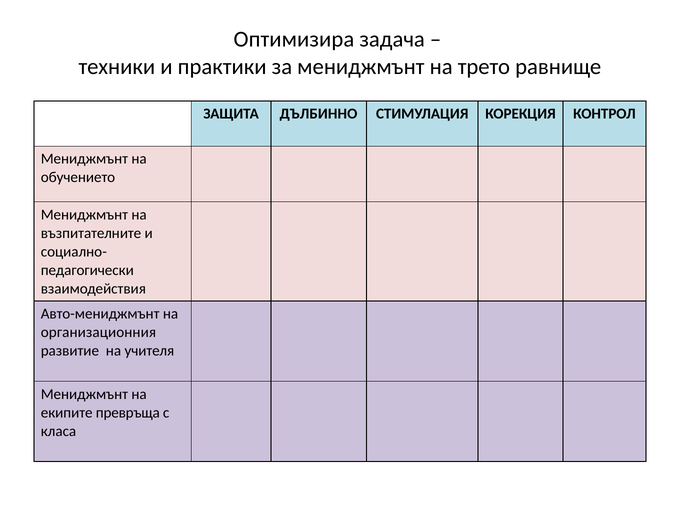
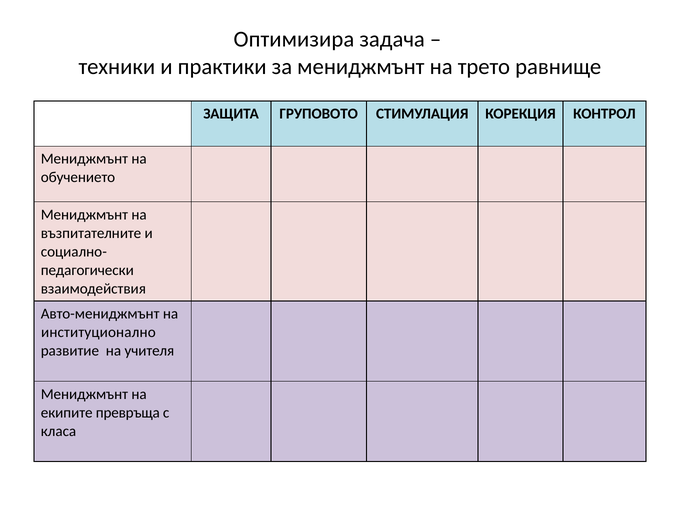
ДЪЛБИННО: ДЪЛБИННО -> ГРУПОВОТО
организационния: организационния -> институционално
